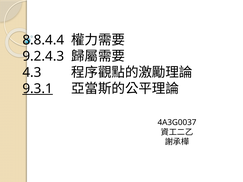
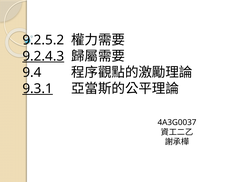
8.8.4.4: 8.8.4.4 -> 9.2.5.2
9.2.4.3 underline: none -> present
4.3: 4.3 -> 9.4
